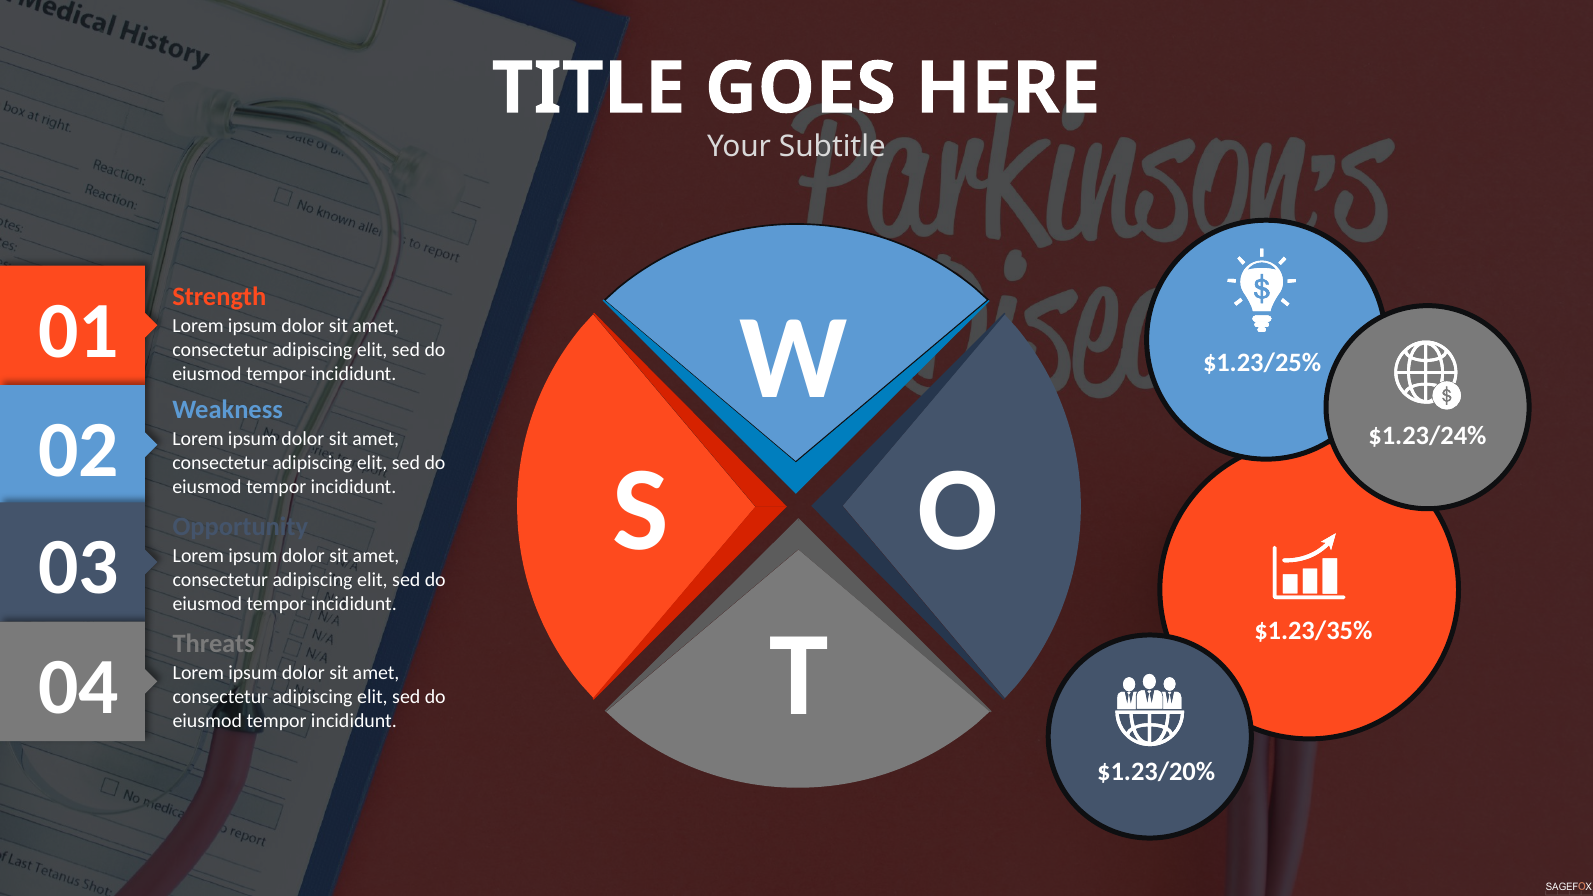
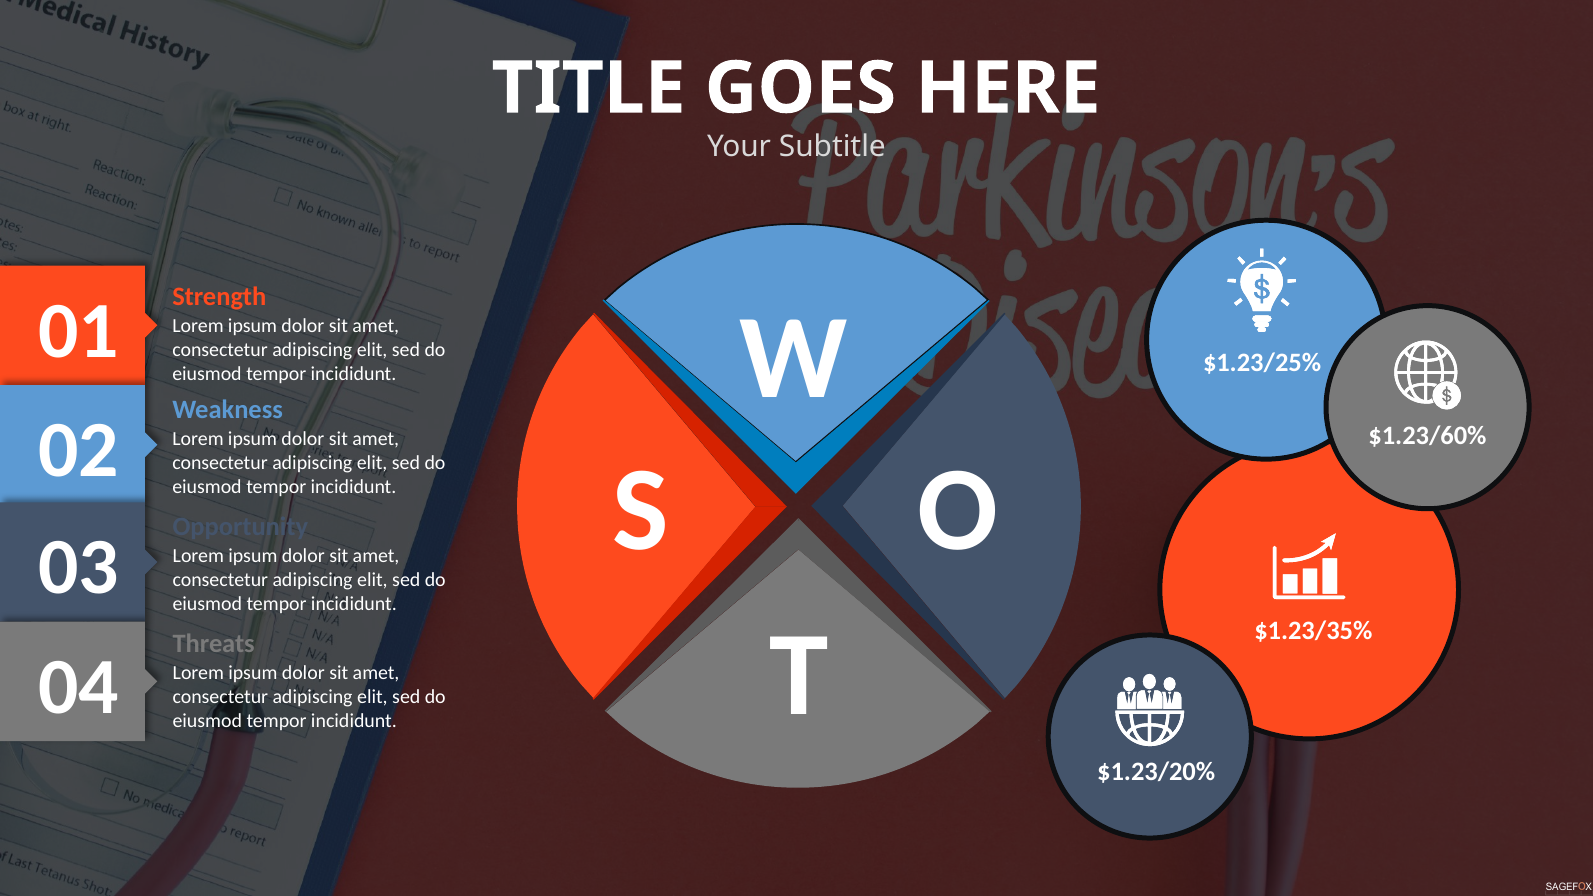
$1.23/24%: $1.23/24% -> $1.23/60%
